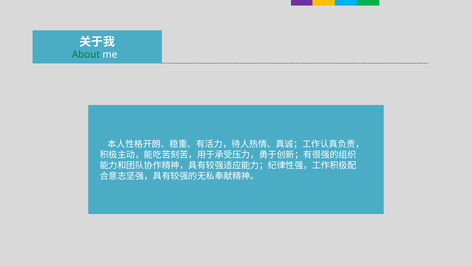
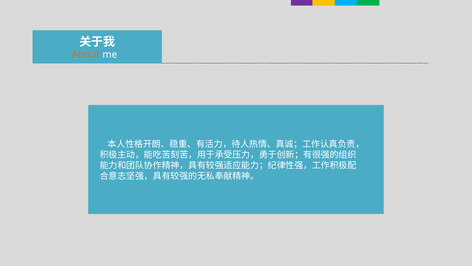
About colour: green -> orange
